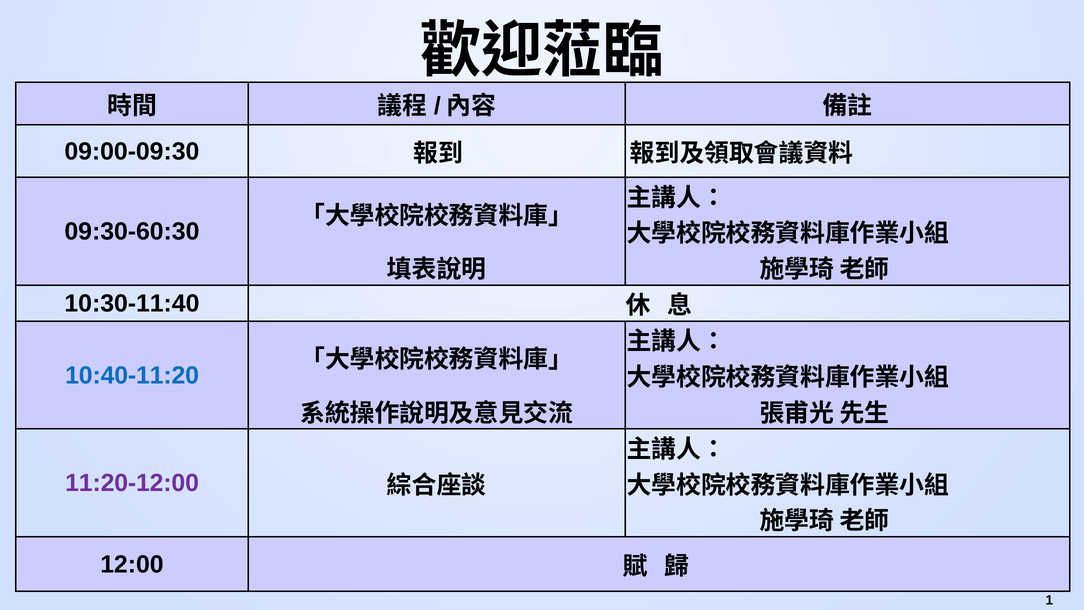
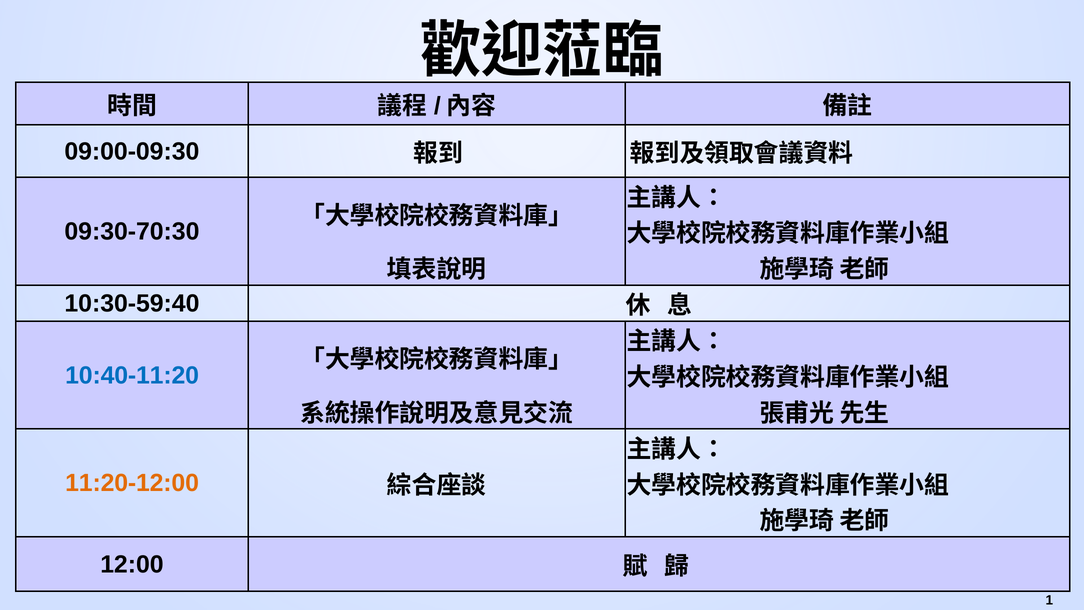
09:30-60:30: 09:30-60:30 -> 09:30-70:30
10:30-11:40: 10:30-11:40 -> 10:30-59:40
11:20-12:00 colour: purple -> orange
